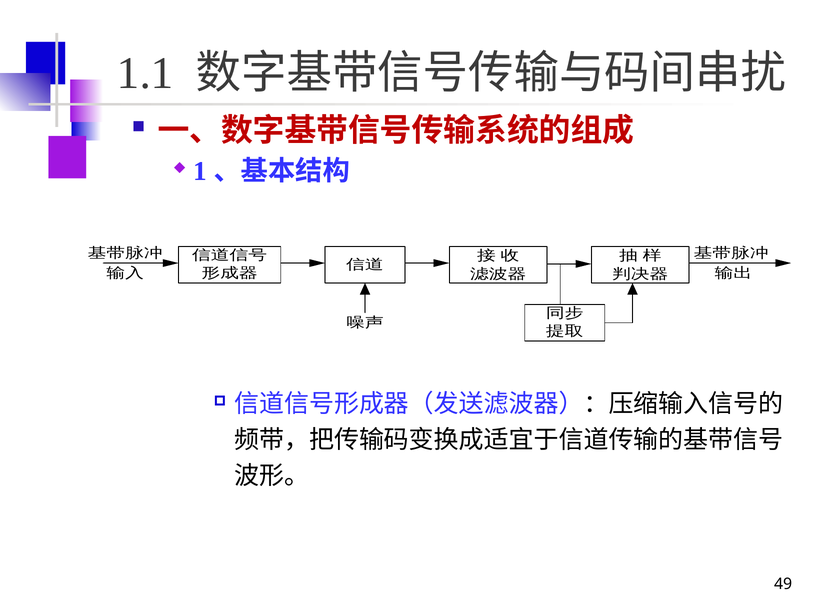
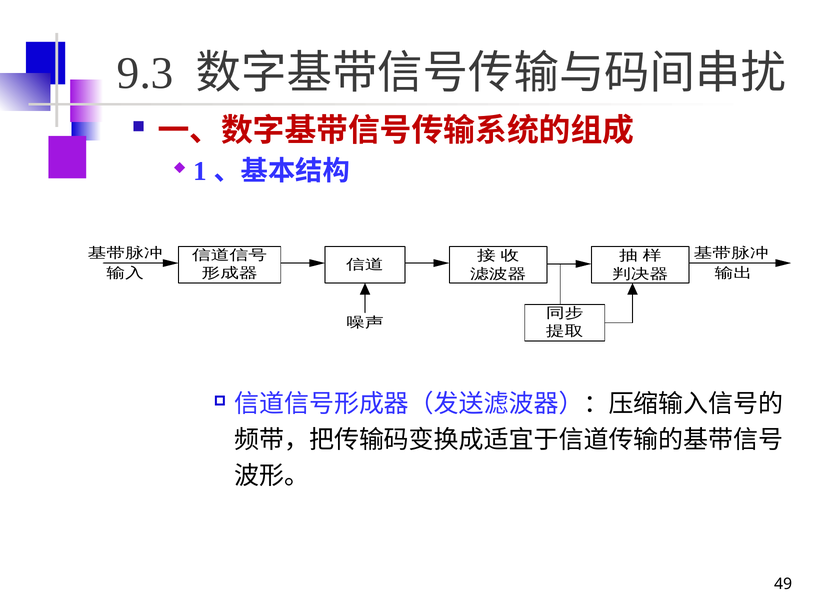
1.1: 1.1 -> 9.3
